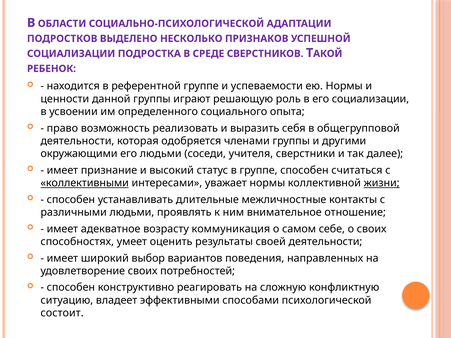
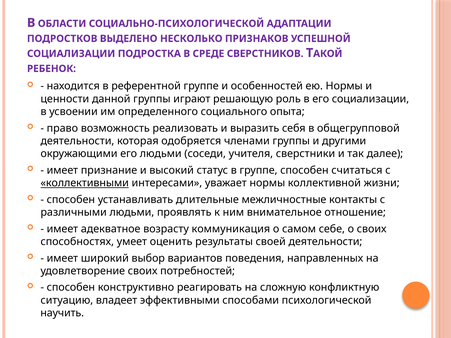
успеваемости: успеваемости -> особенностей
жизни underline: present -> none
состоит: состоит -> научить
